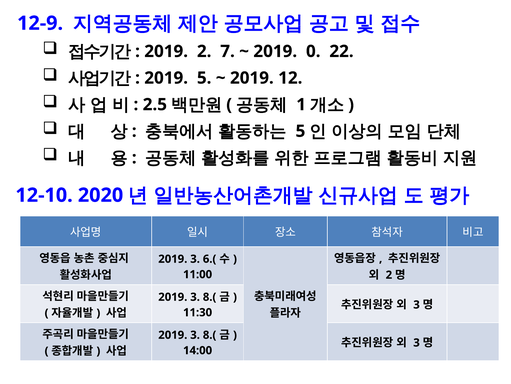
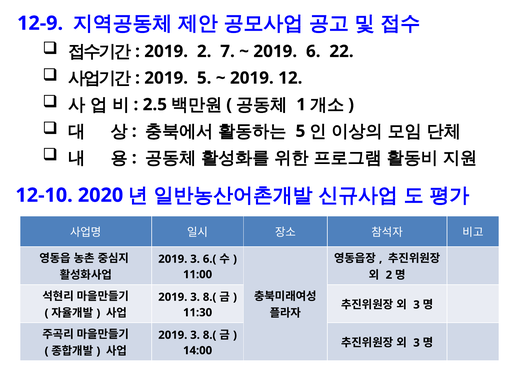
0: 0 -> 6
